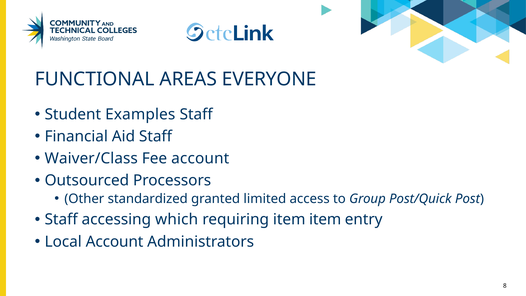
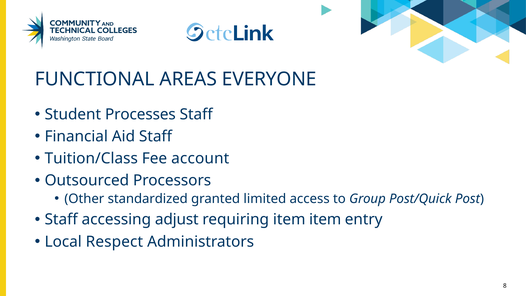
Examples: Examples -> Processes
Waiver/Class: Waiver/Class -> Tuition/Class
which: which -> adjust
Local Account: Account -> Respect
